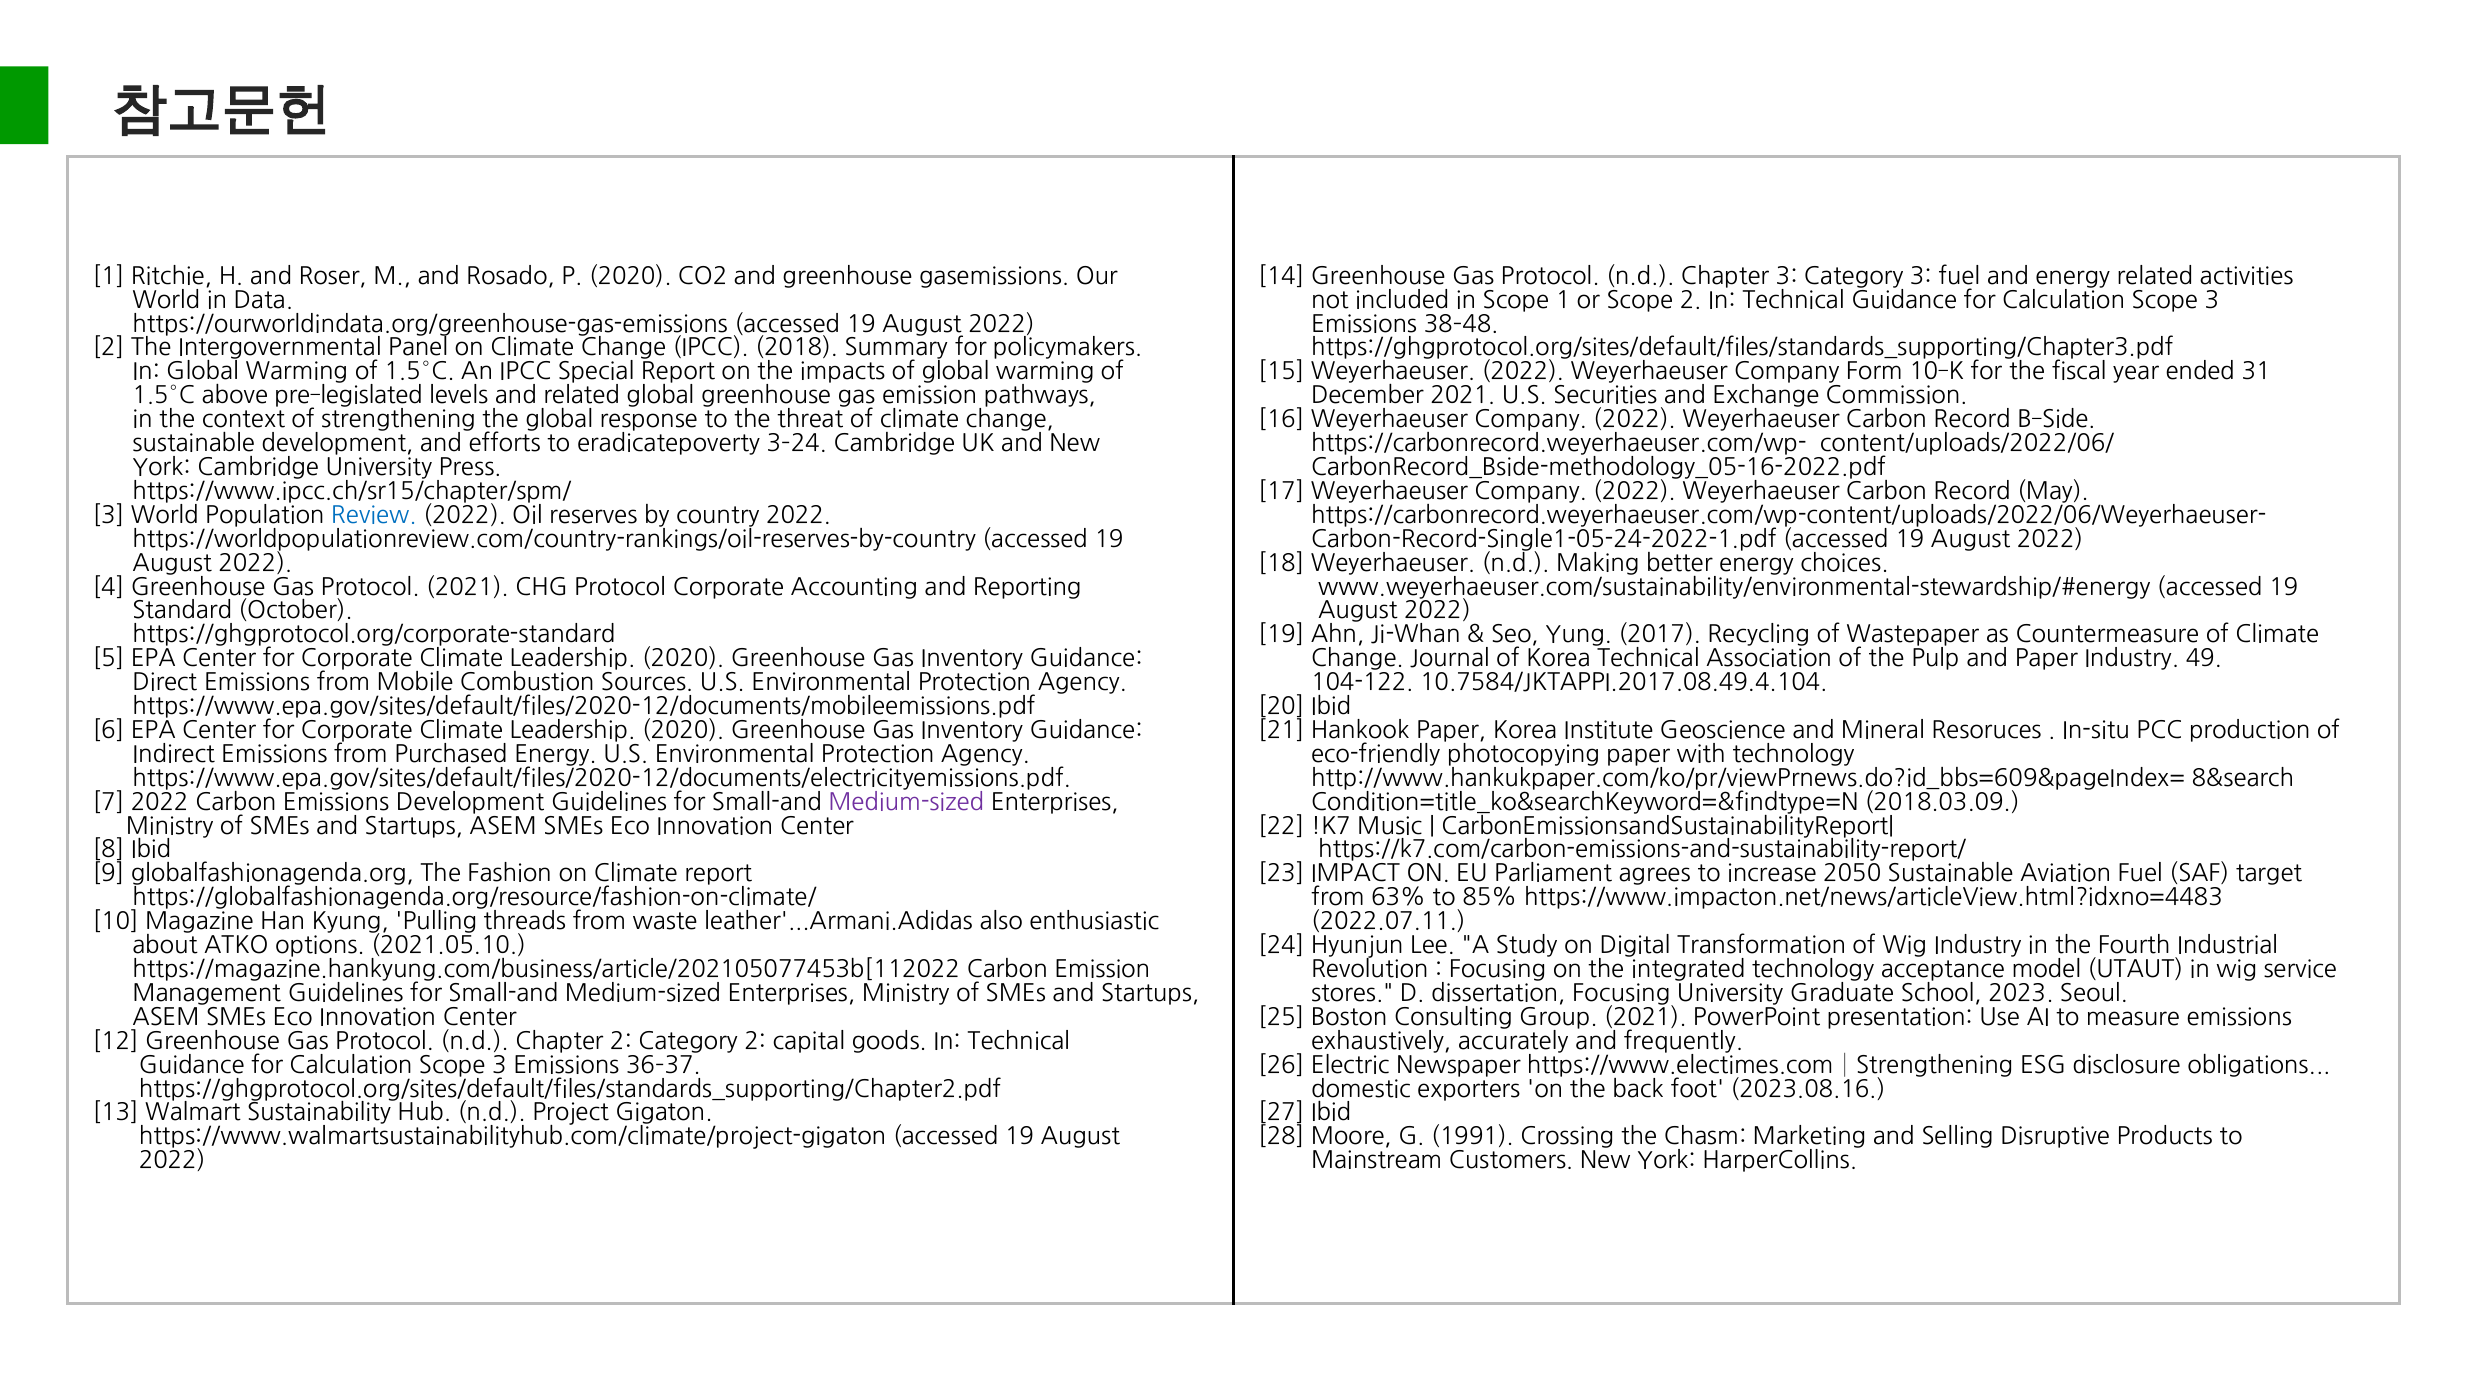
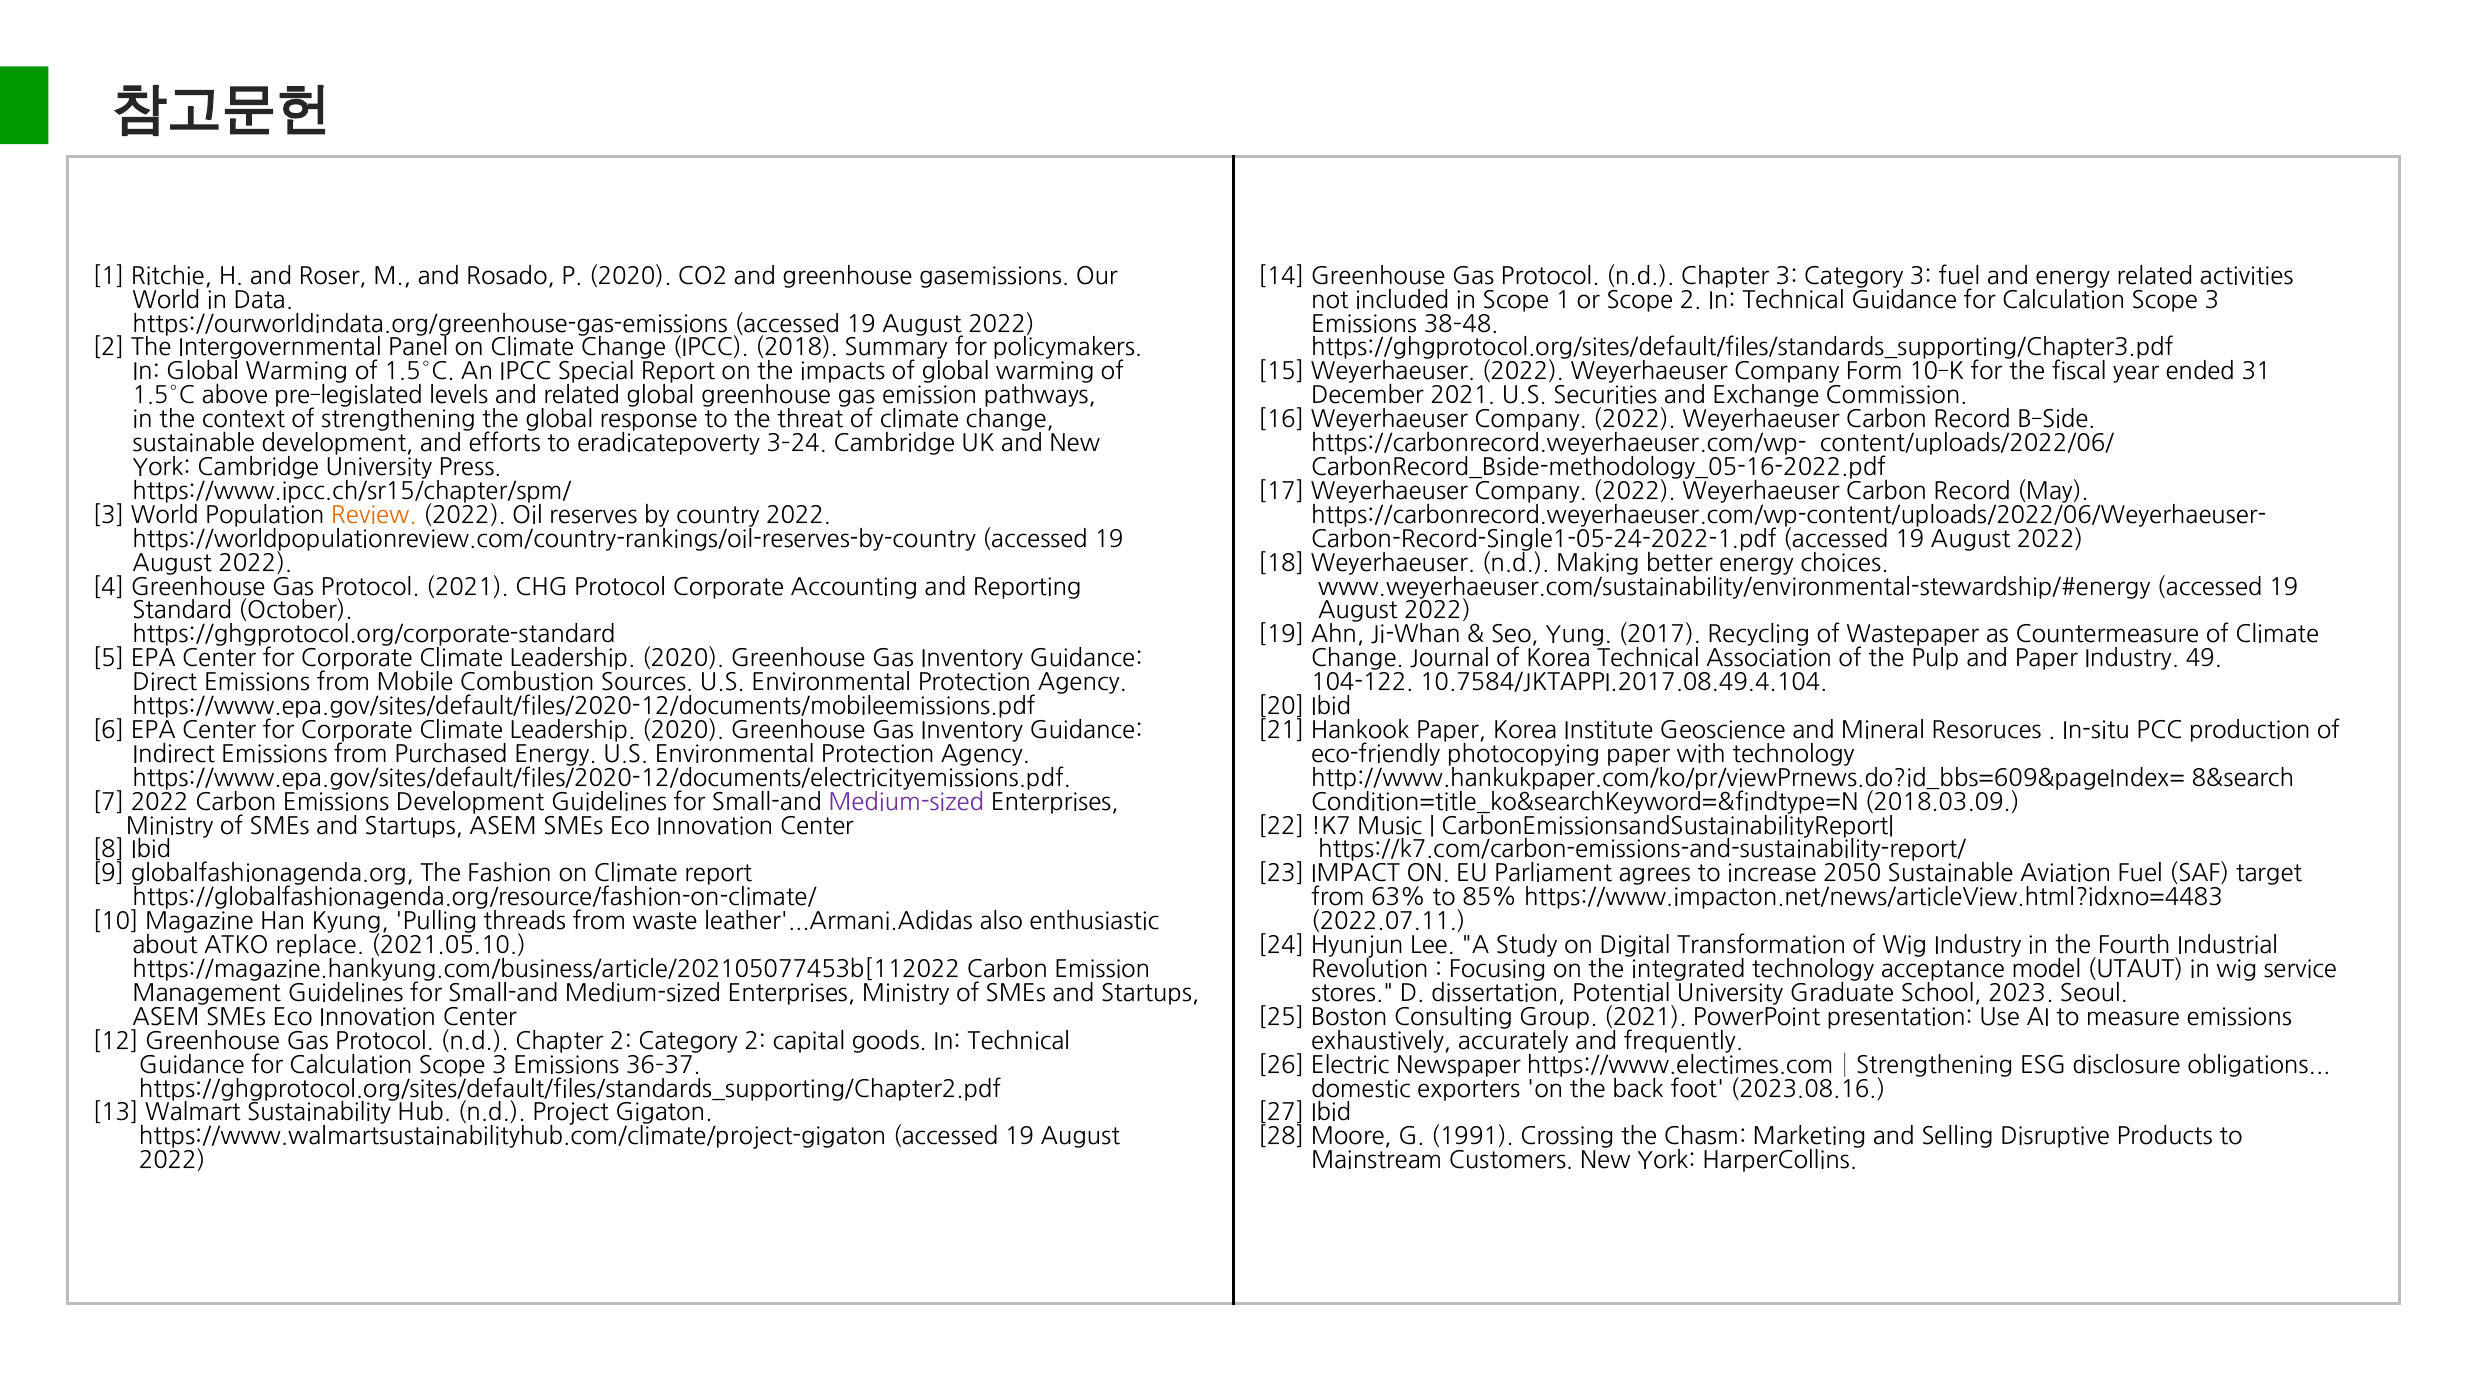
Review colour: blue -> orange
options: options -> replace
dissertation Focusing: Focusing -> Potential
